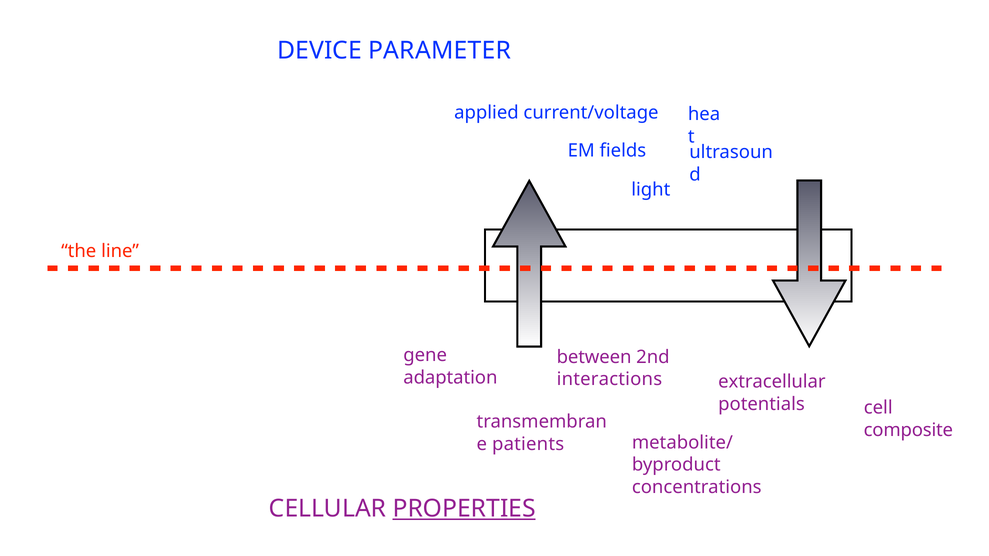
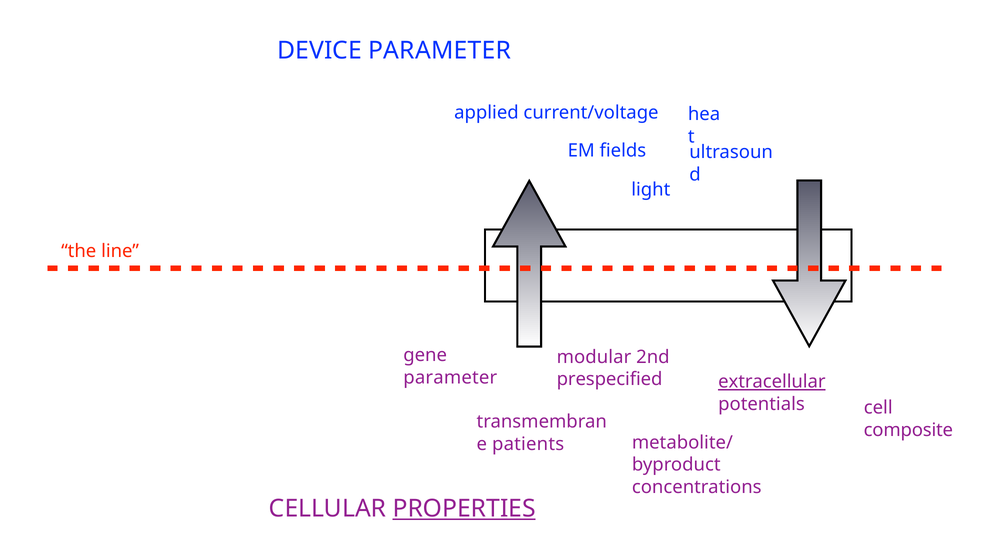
between: between -> modular
adaptation at (450, 378): adaptation -> parameter
interactions: interactions -> prespecified
extracellular underline: none -> present
